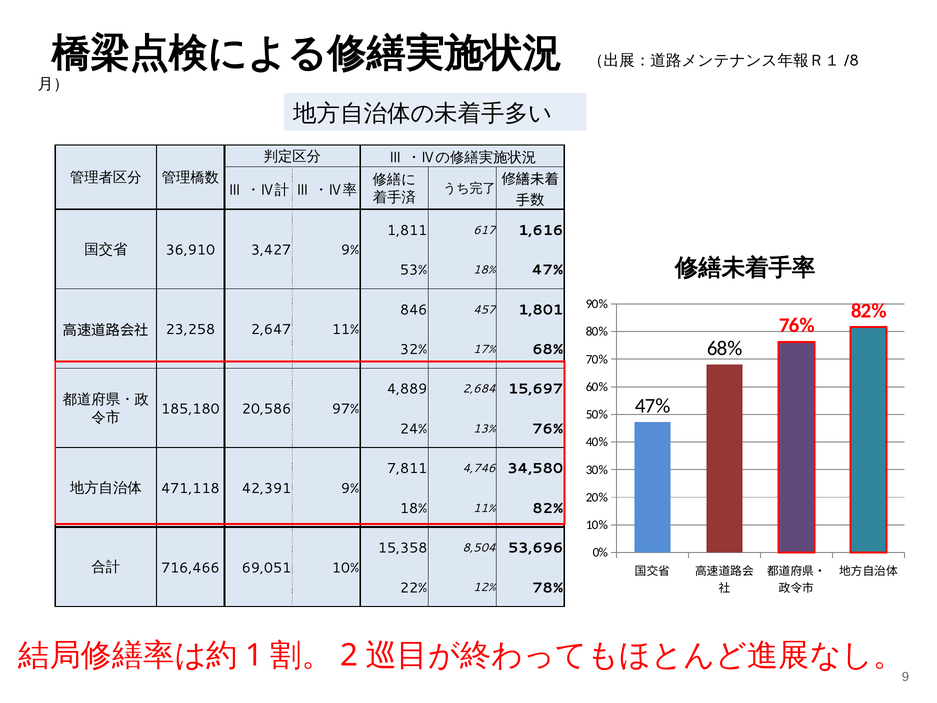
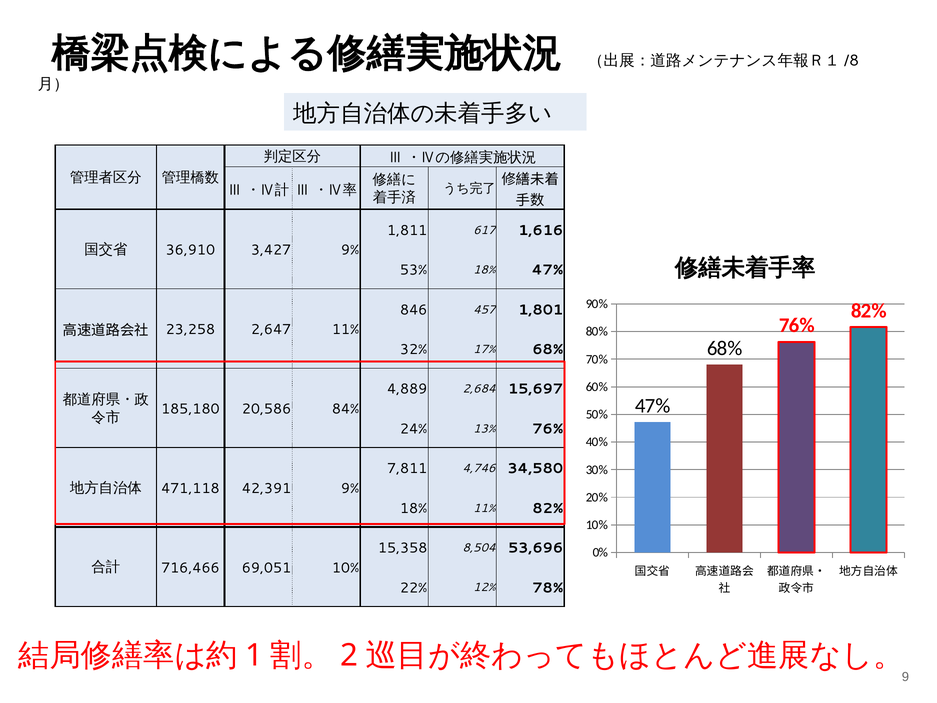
97%: 97% -> 84%
